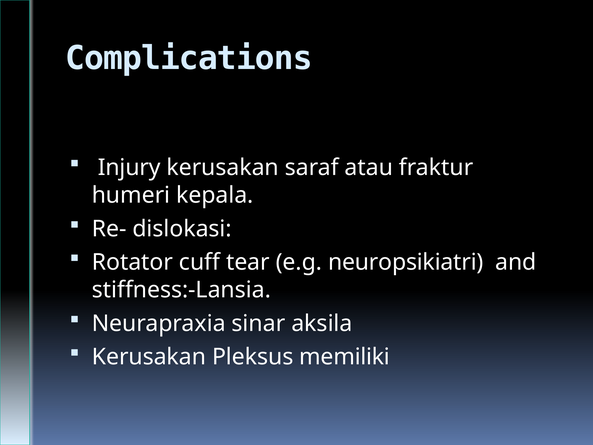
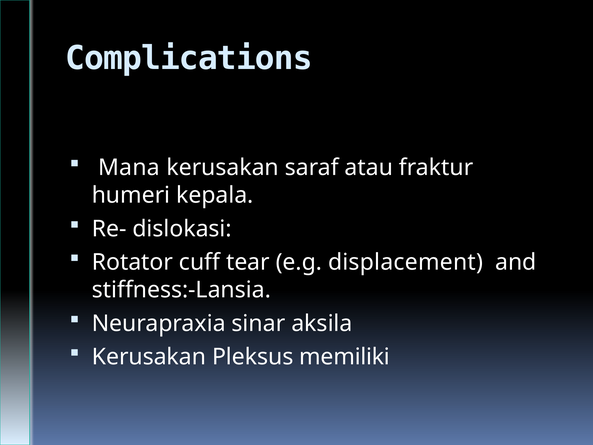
Injury: Injury -> Mana
neuropsikiatri: neuropsikiatri -> displacement
